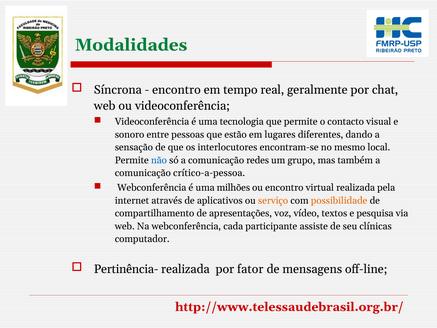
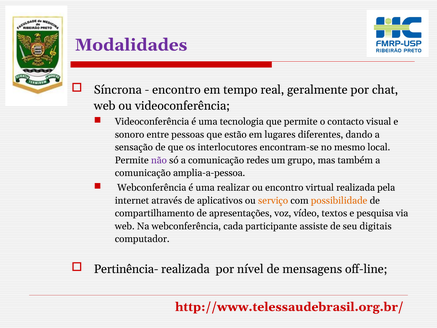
Modalidades colour: green -> purple
não colour: blue -> purple
crítico-a-pessoa: crítico-a-pessoa -> amplia-a-pessoa
milhões: milhões -> realizar
clínicas: clínicas -> digitais
fator: fator -> nível
